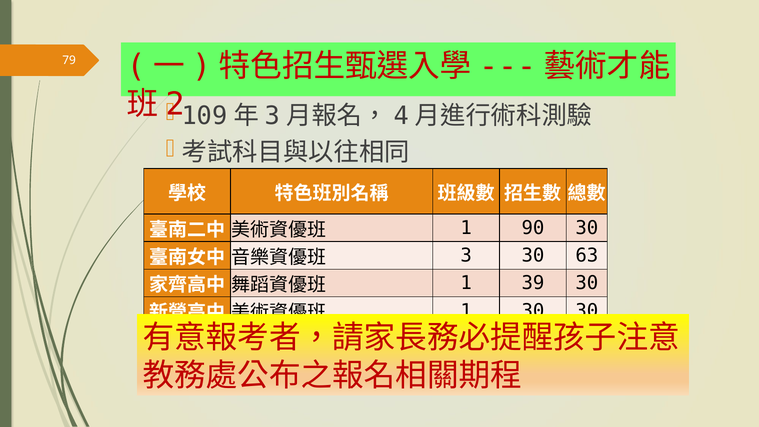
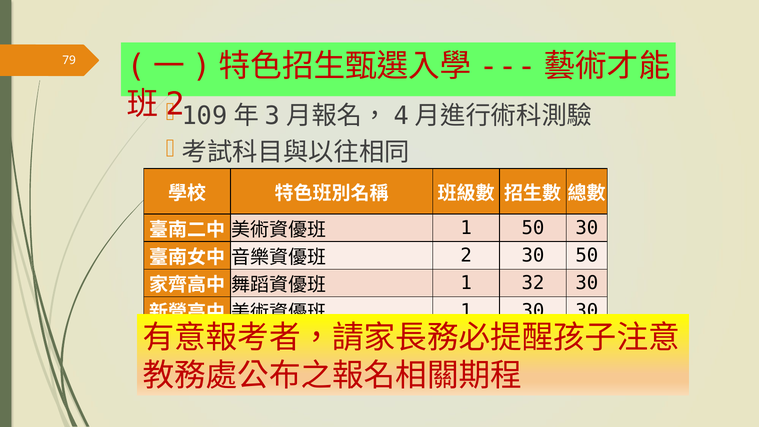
1 90: 90 -> 50
3 at (466, 256): 3 -> 2
30 63: 63 -> 50
39: 39 -> 32
